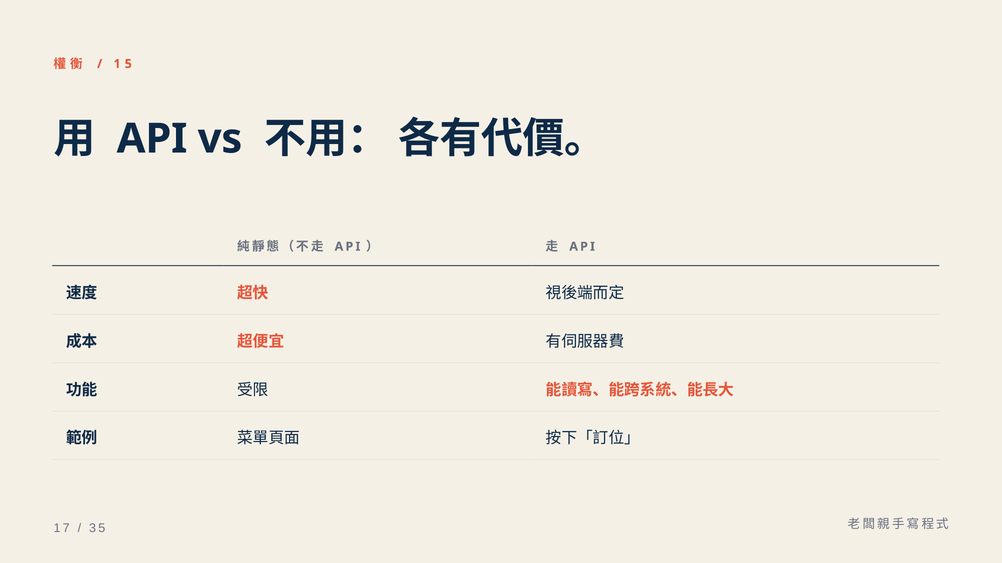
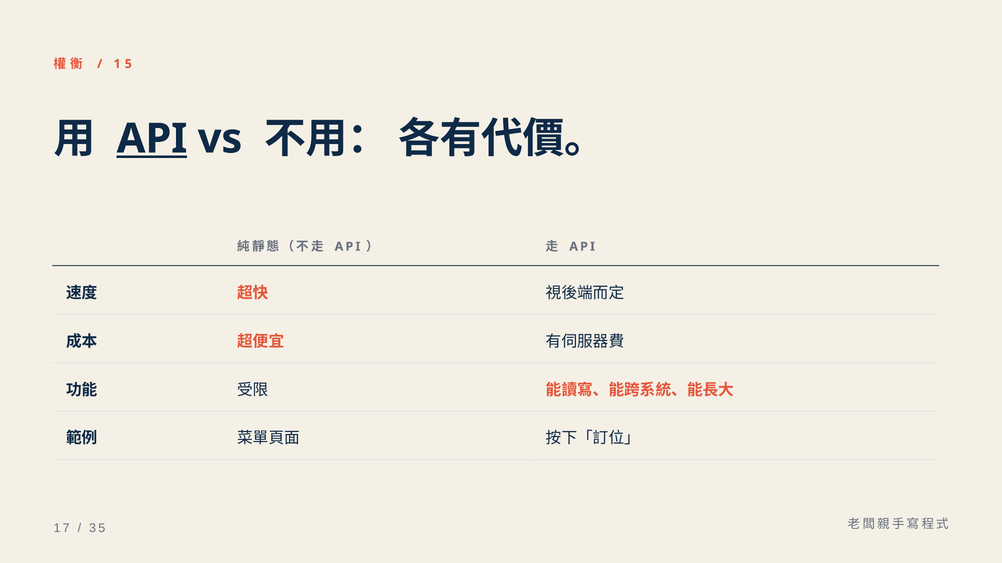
API at (152, 139) underline: none -> present
